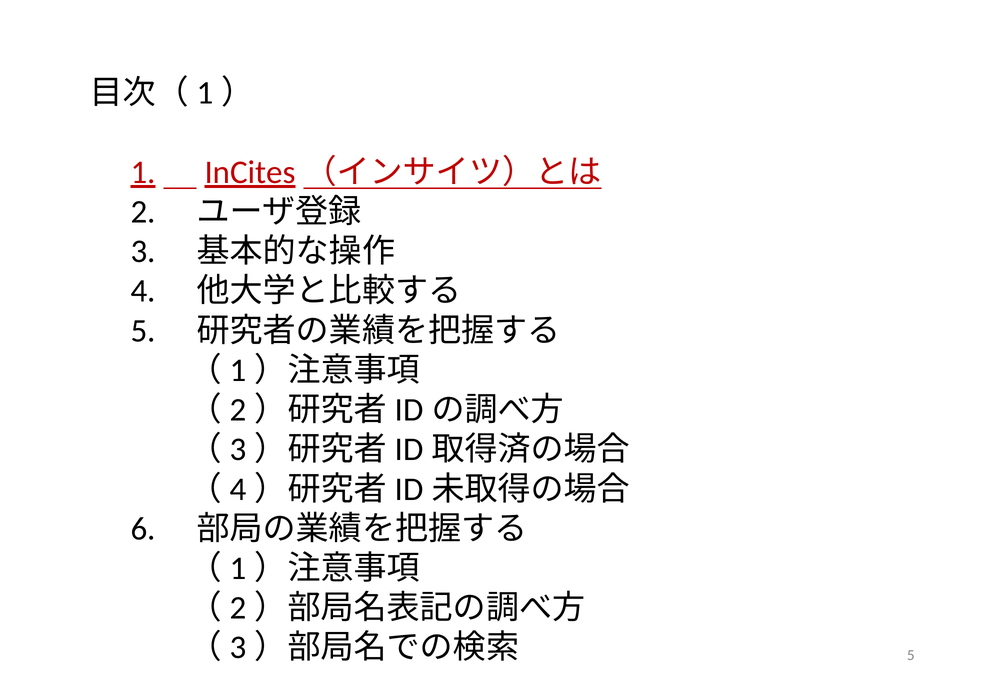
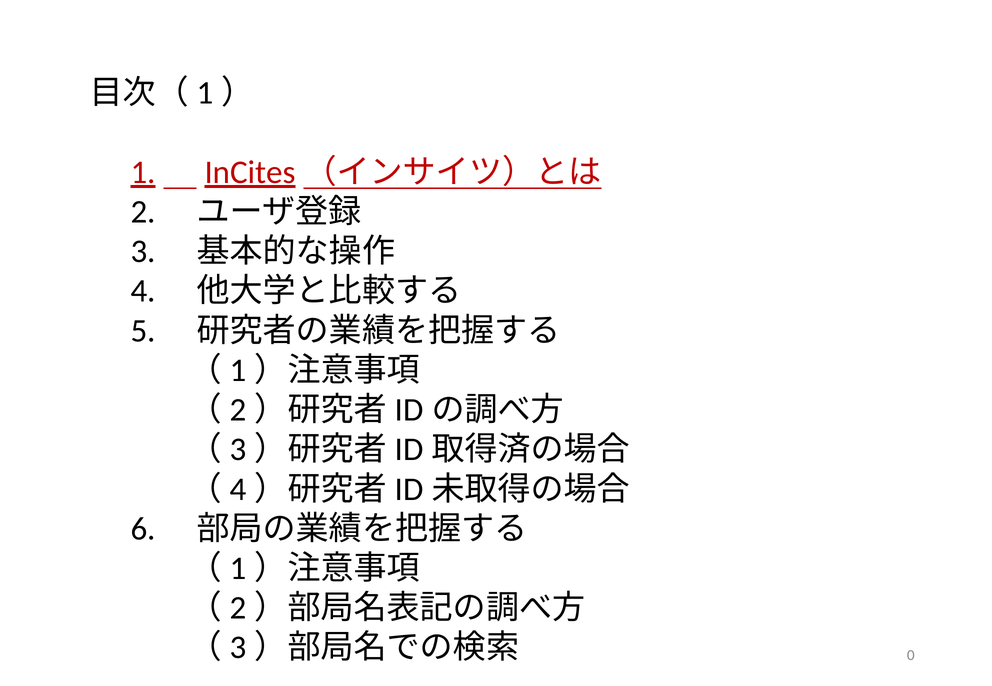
5 at (911, 656): 5 -> 0
